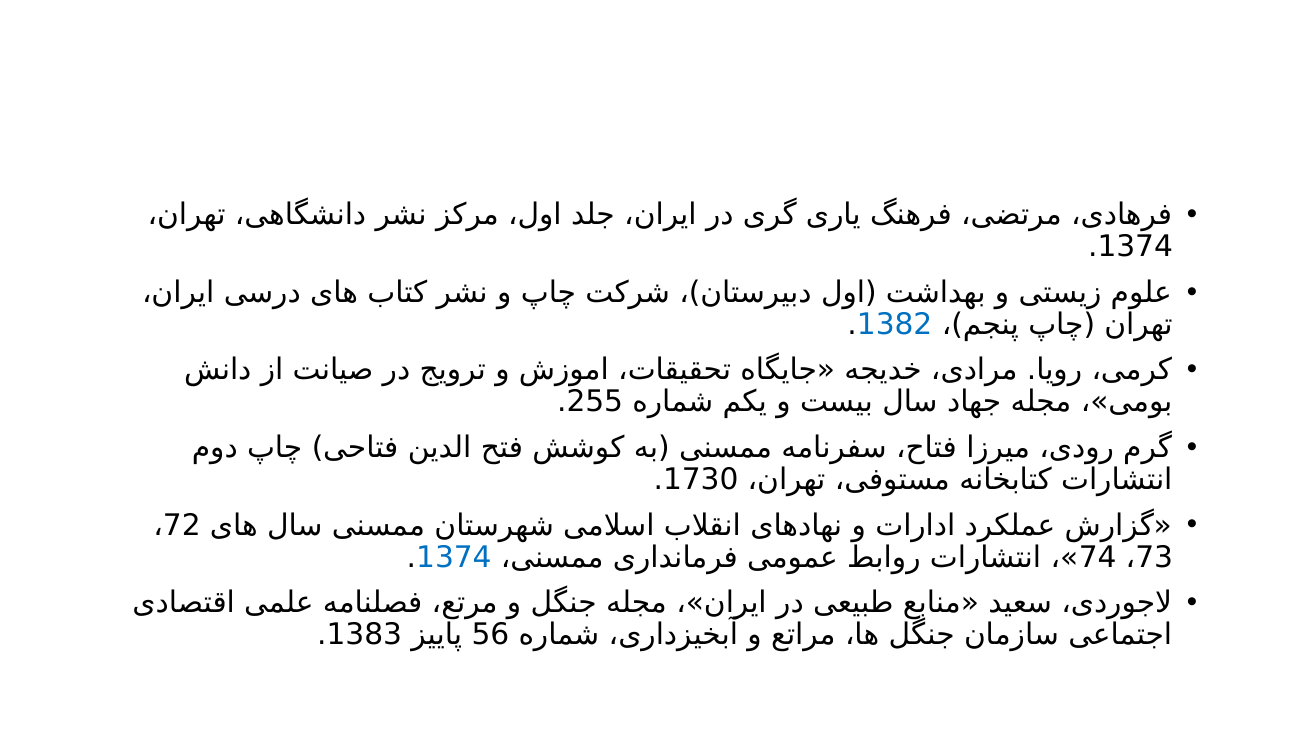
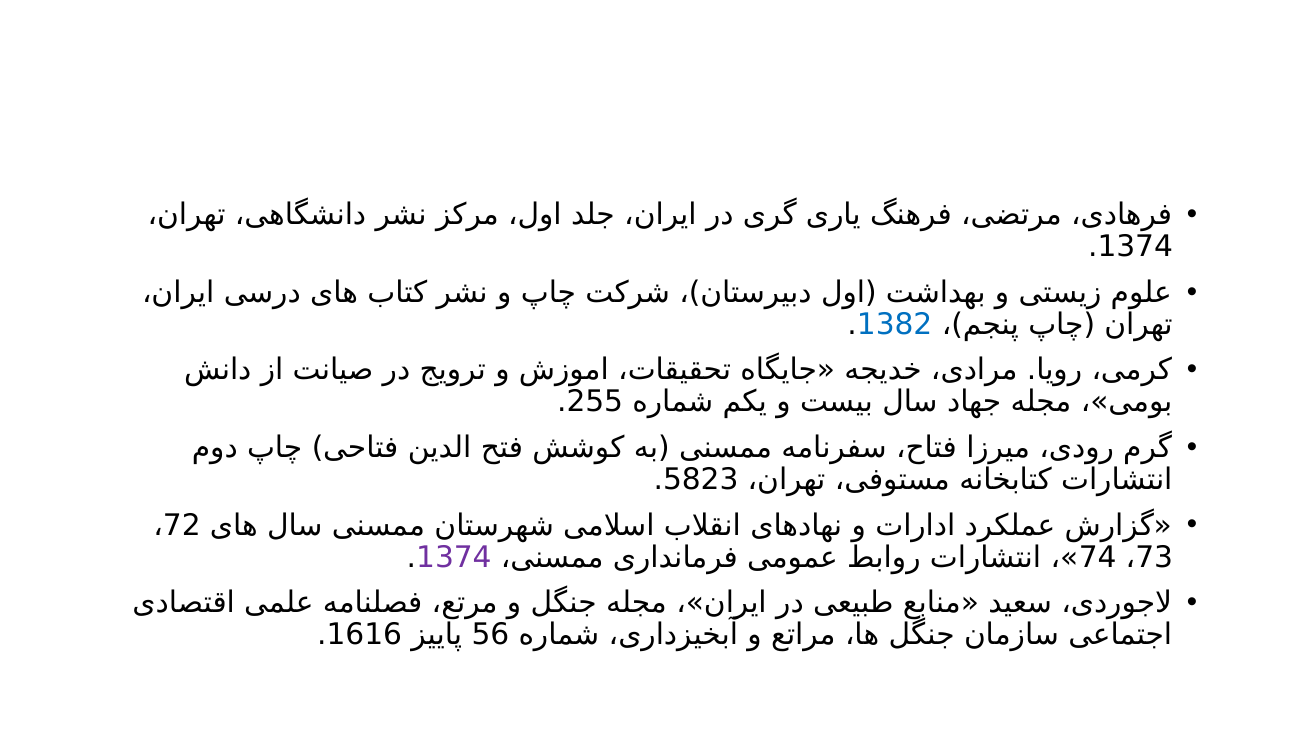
1730: 1730 -> 5823
1374 at (454, 557) colour: blue -> purple
1383: 1383 -> 1616
